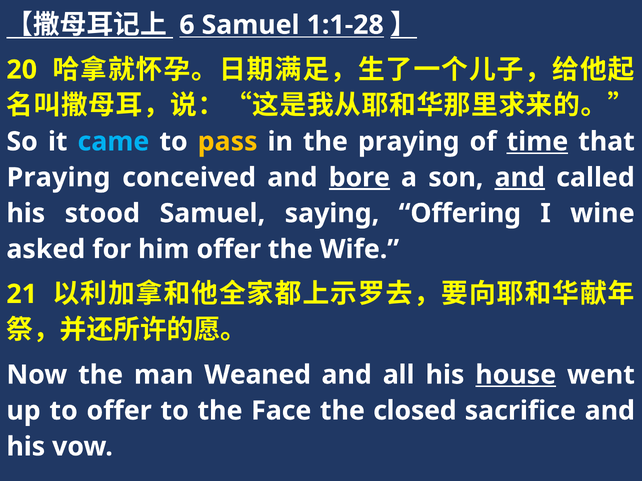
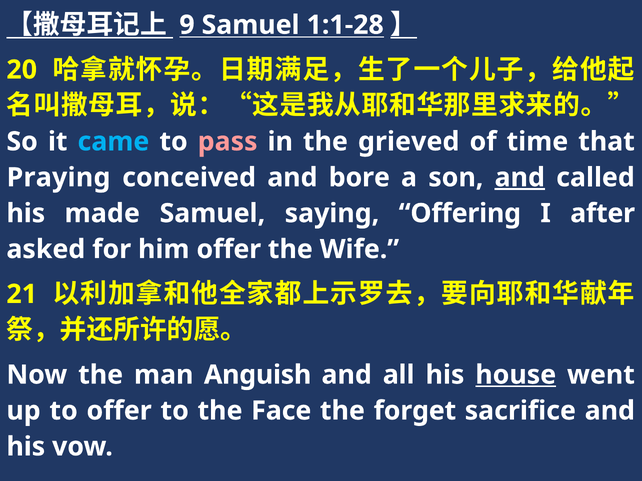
6: 6 -> 9
pass colour: yellow -> pink
the praying: praying -> grieved
time underline: present -> none
bore underline: present -> none
stood: stood -> made
wine: wine -> after
Weaned: Weaned -> Anguish
closed: closed -> forget
